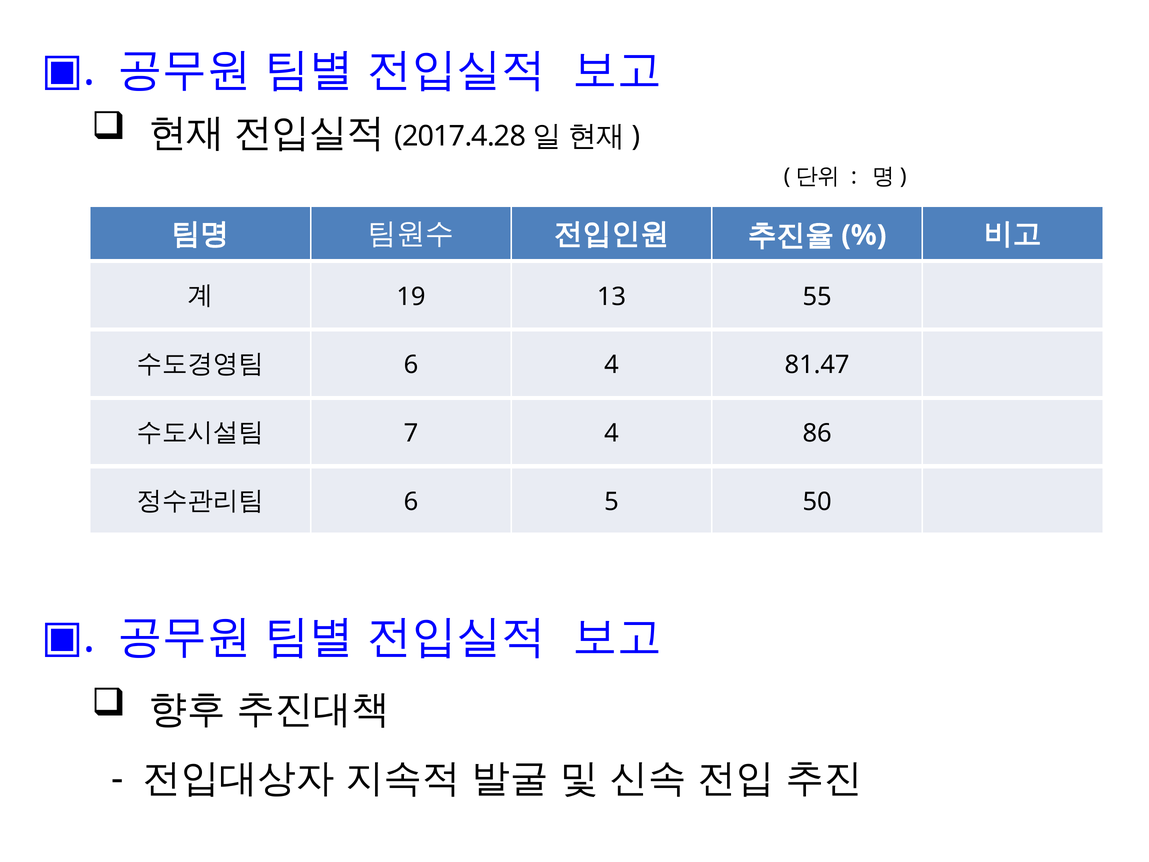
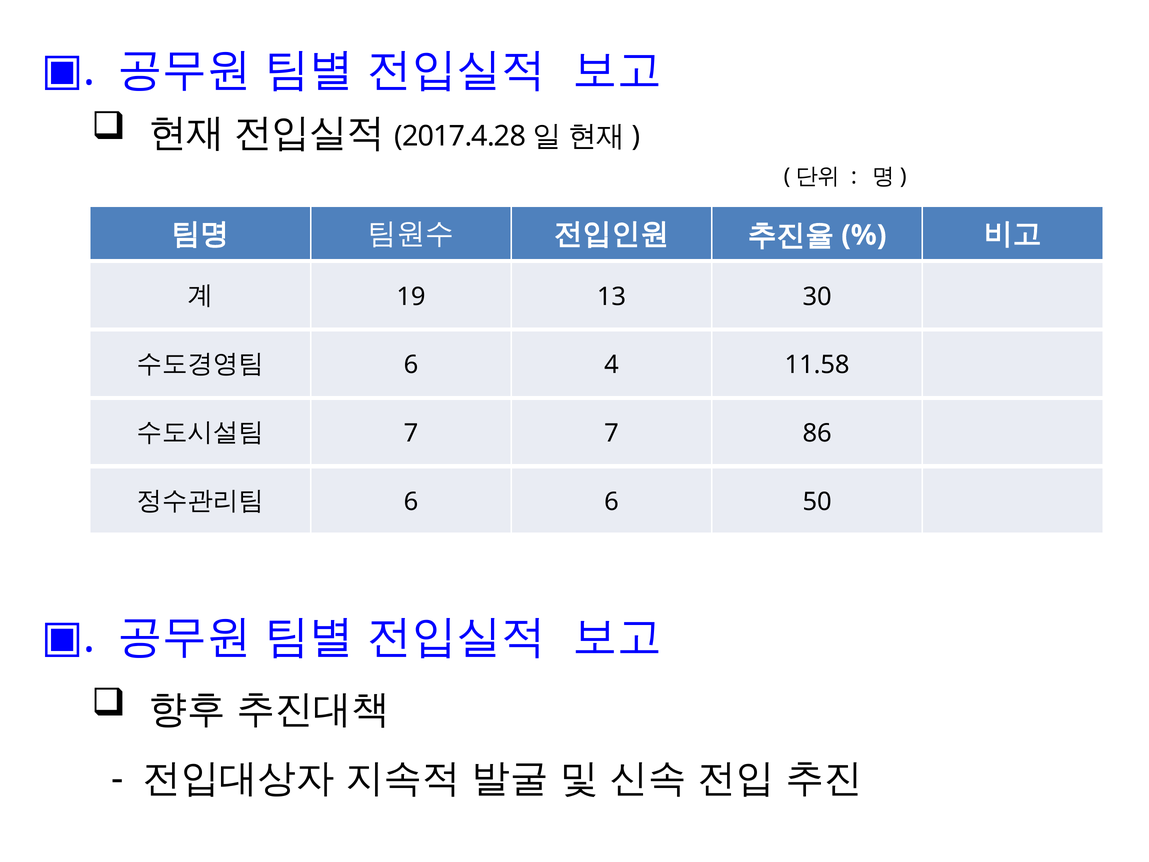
55: 55 -> 30
81.47: 81.47 -> 11.58
7 4: 4 -> 7
6 5: 5 -> 6
